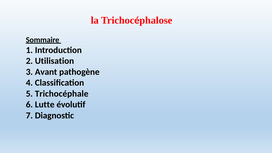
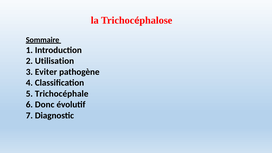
Avant: Avant -> Eviter
Lutte: Lutte -> Donc
